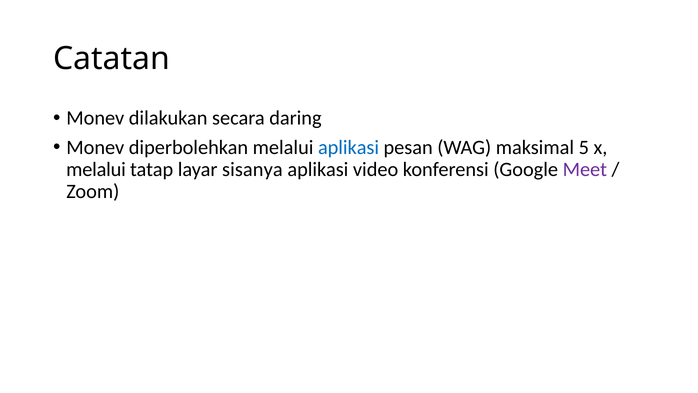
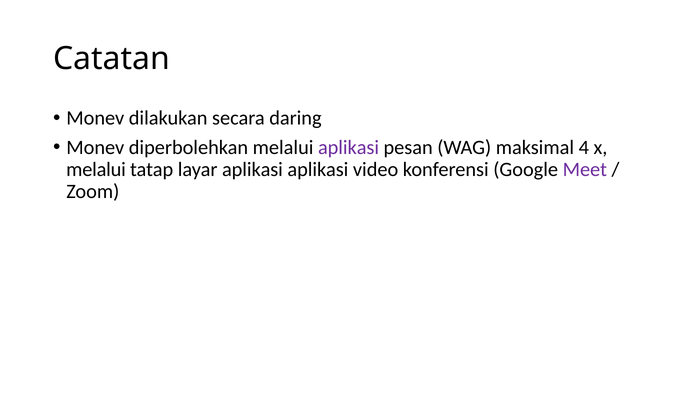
aplikasi at (349, 147) colour: blue -> purple
5: 5 -> 4
layar sisanya: sisanya -> aplikasi
